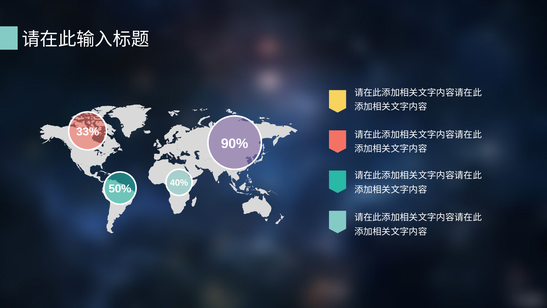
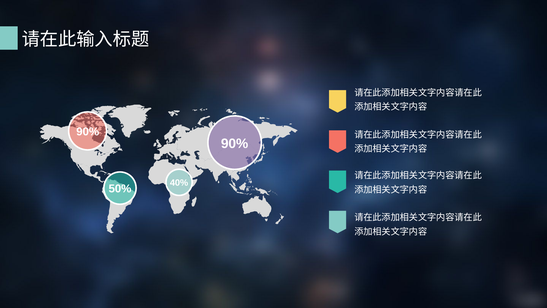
33% at (88, 132): 33% -> 90%
